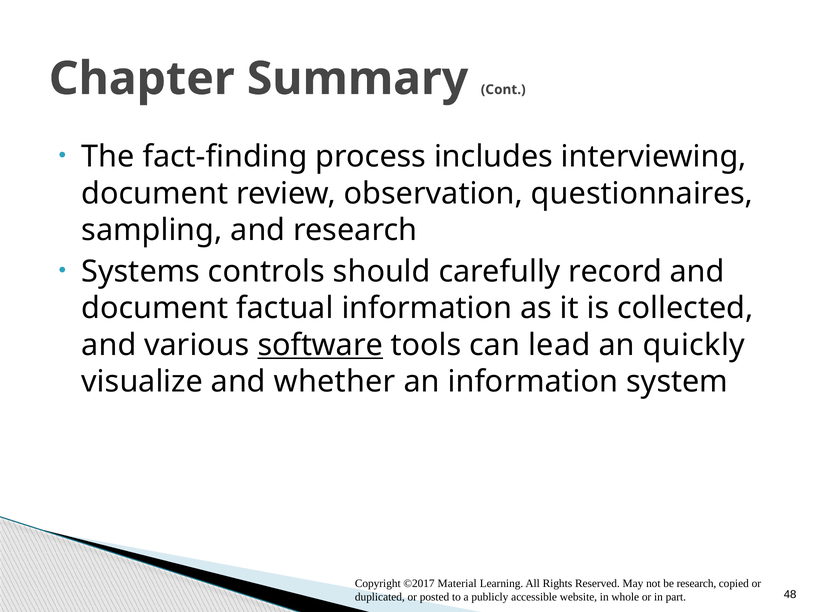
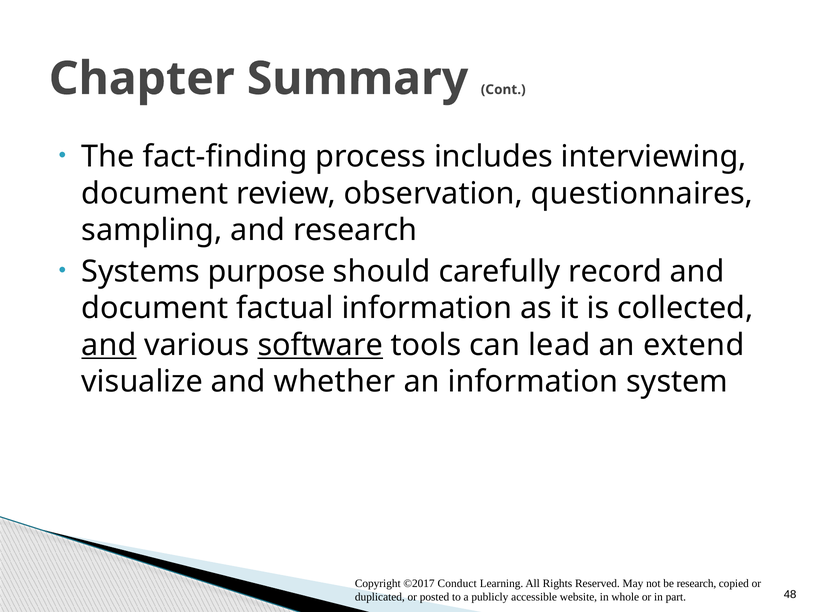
controls: controls -> purpose
and at (109, 345) underline: none -> present
quickly: quickly -> extend
Material: Material -> Conduct
